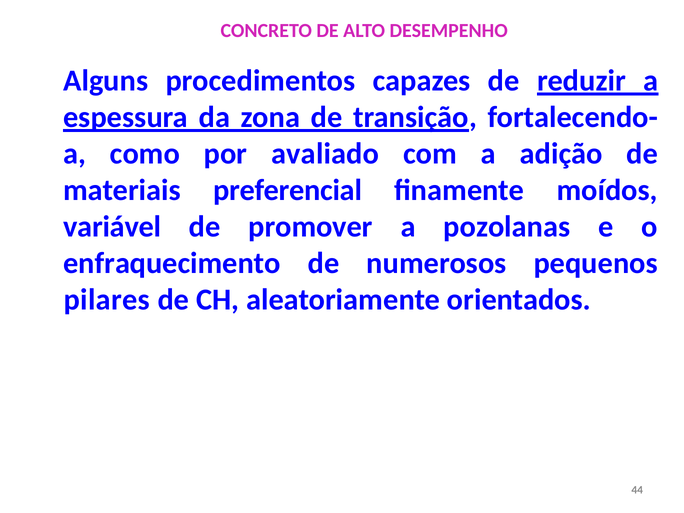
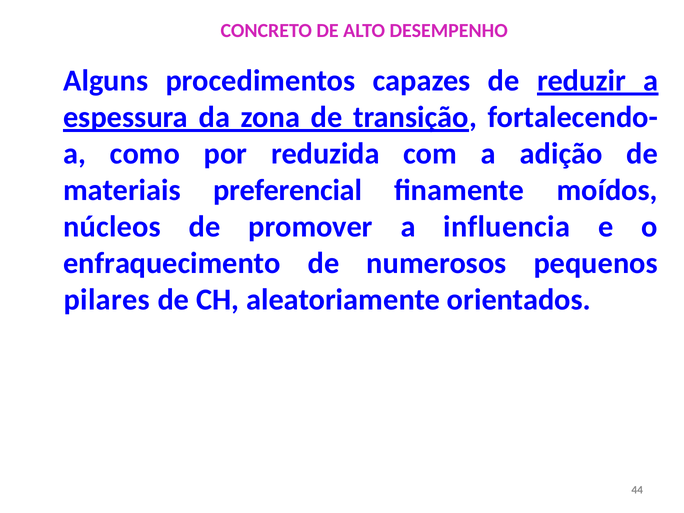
avaliado: avaliado -> reduzida
variável: variável -> núcleos
pozolanas: pozolanas -> influencia
